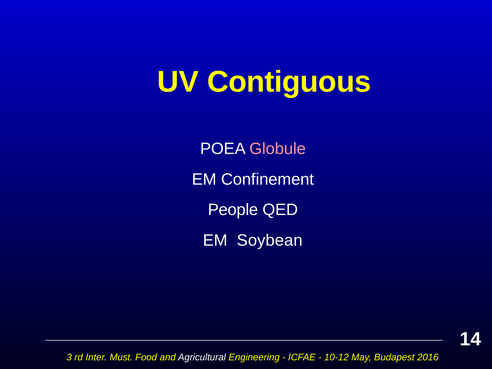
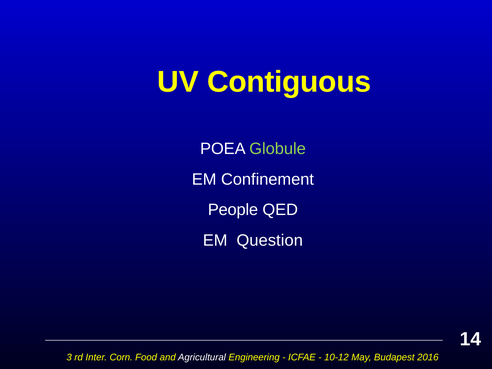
Globule colour: pink -> light green
Soybean: Soybean -> Question
Must: Must -> Corn
